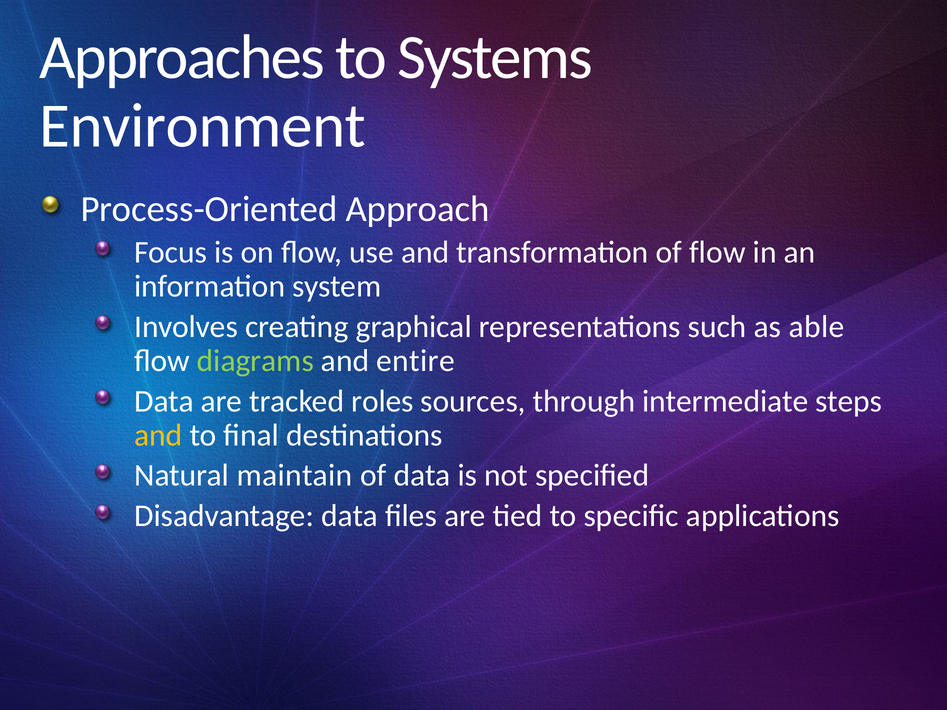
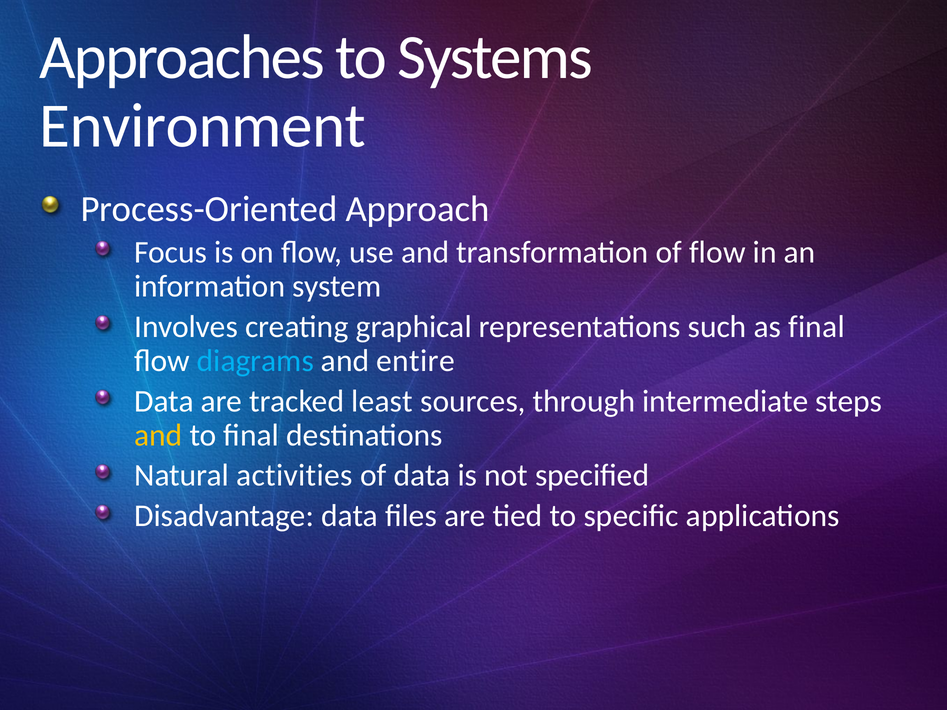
as able: able -> final
diagrams colour: light green -> light blue
roles: roles -> least
maintain: maintain -> activities
